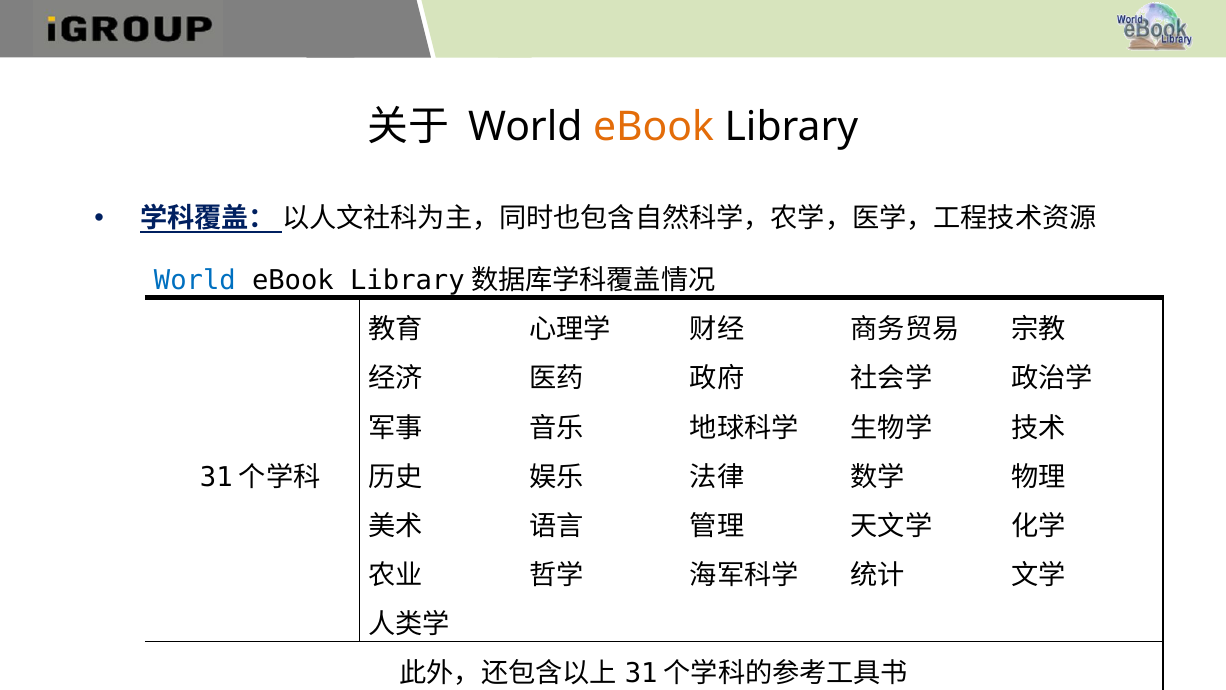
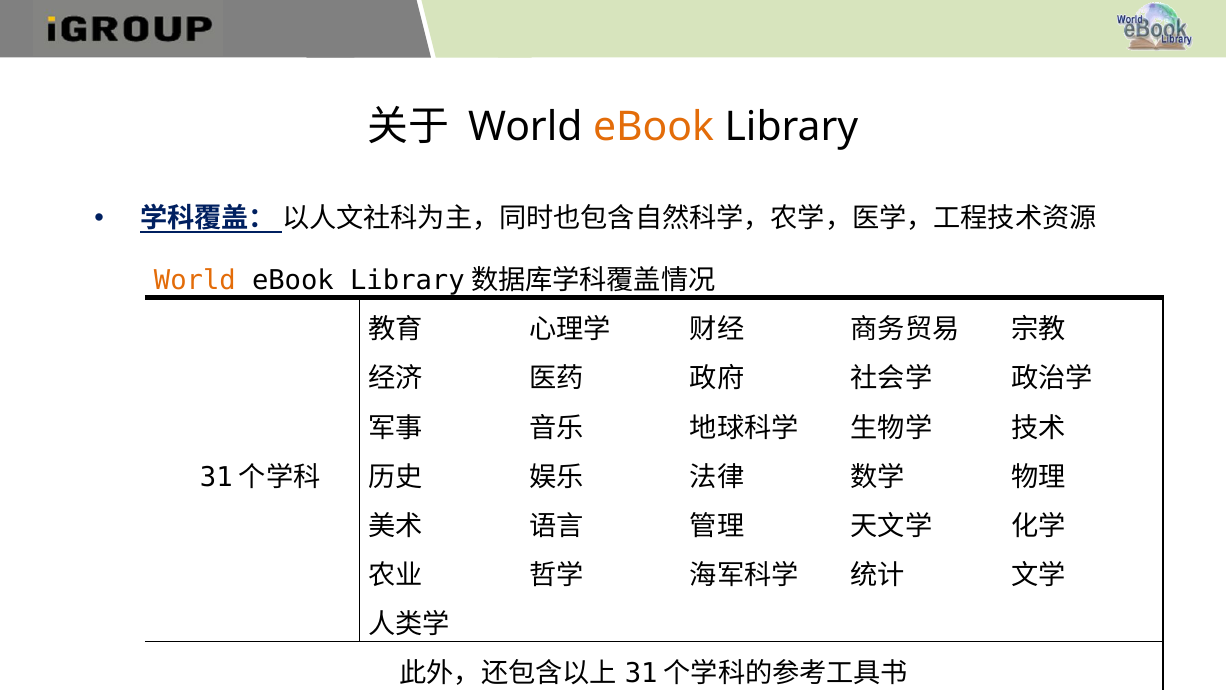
World at (195, 281) colour: blue -> orange
